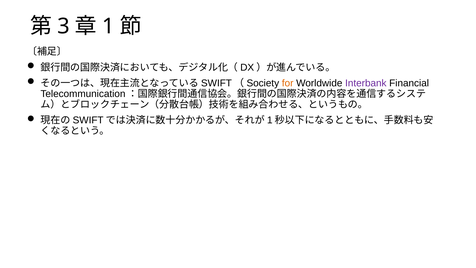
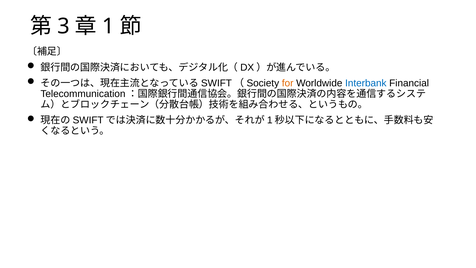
Interbank colour: purple -> blue
